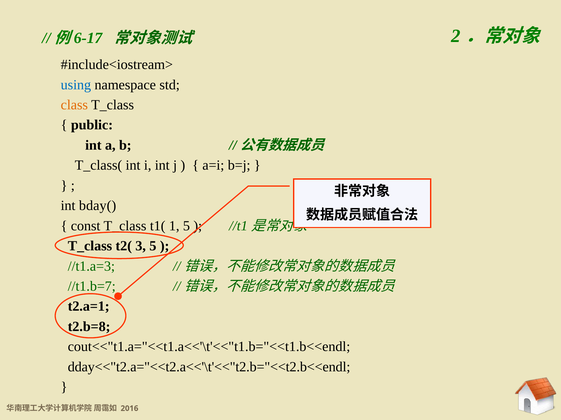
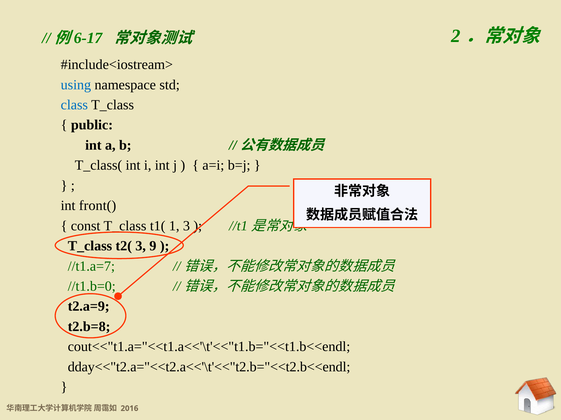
class colour: orange -> blue
bday(: bday( -> front(
1 5: 5 -> 3
3 5: 5 -> 9
//t1.a=3: //t1.a=3 -> //t1.a=7
//t1.b=7: //t1.b=7 -> //t1.b=0
t2.a=1: t2.a=1 -> t2.a=9
